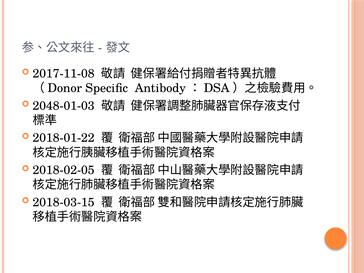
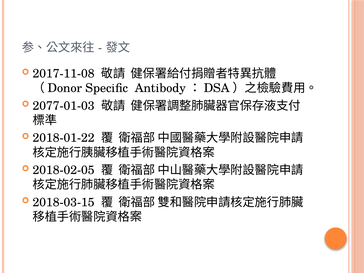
2048-01-03: 2048-01-03 -> 2077-01-03
